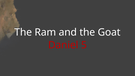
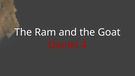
5: 5 -> 4
